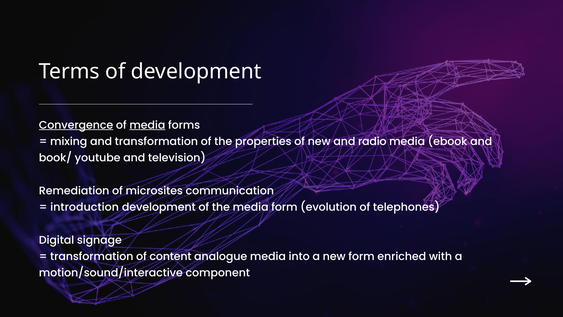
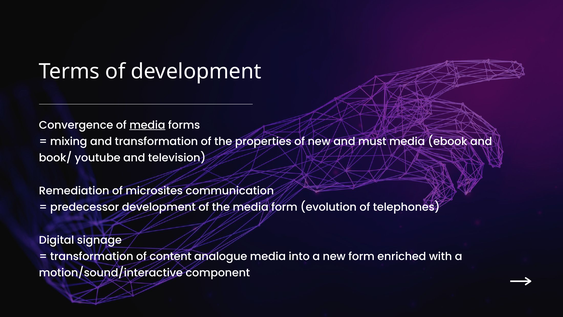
Convergence underline: present -> none
radio: radio -> must
introduction: introduction -> predecessor
